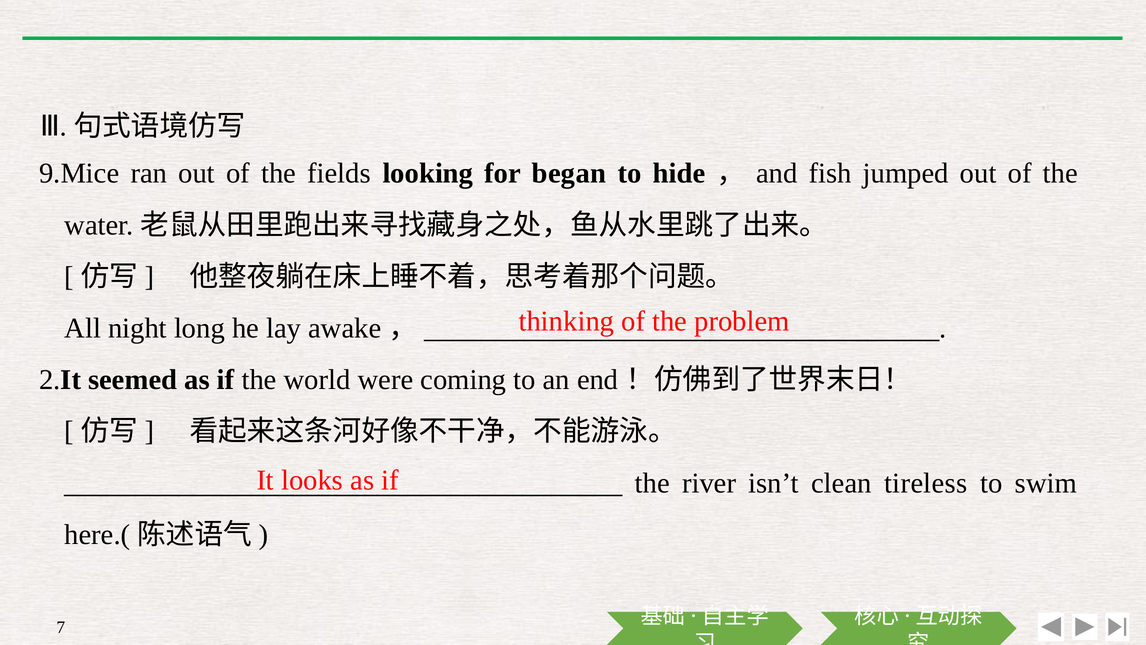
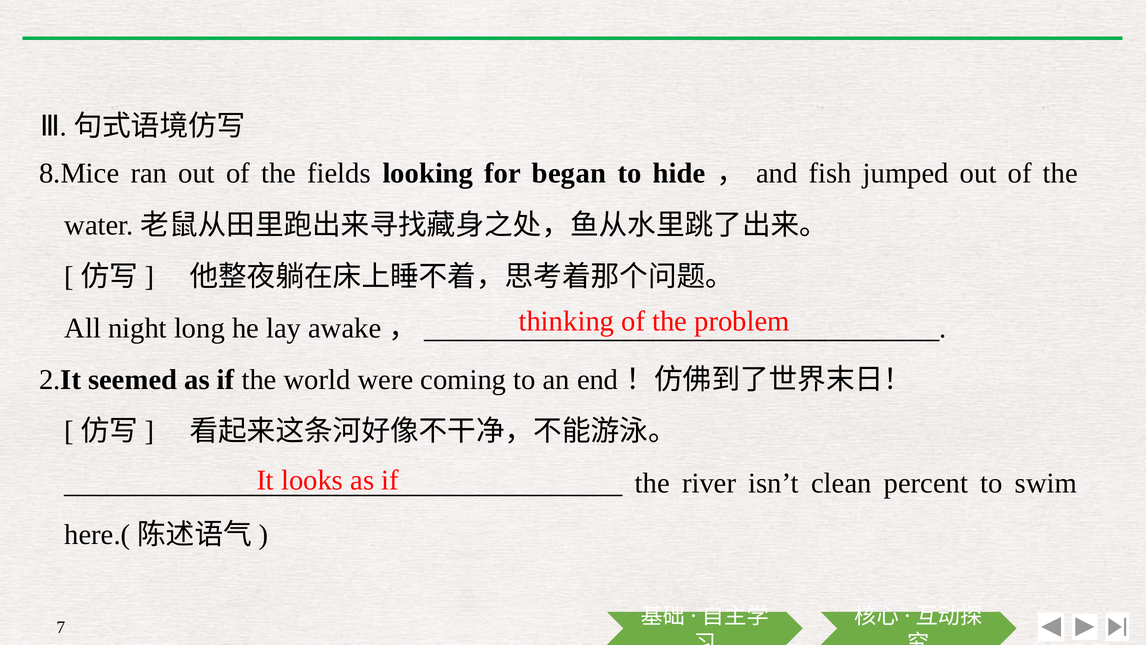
9.Mice: 9.Mice -> 8.Mice
tireless: tireless -> percent
